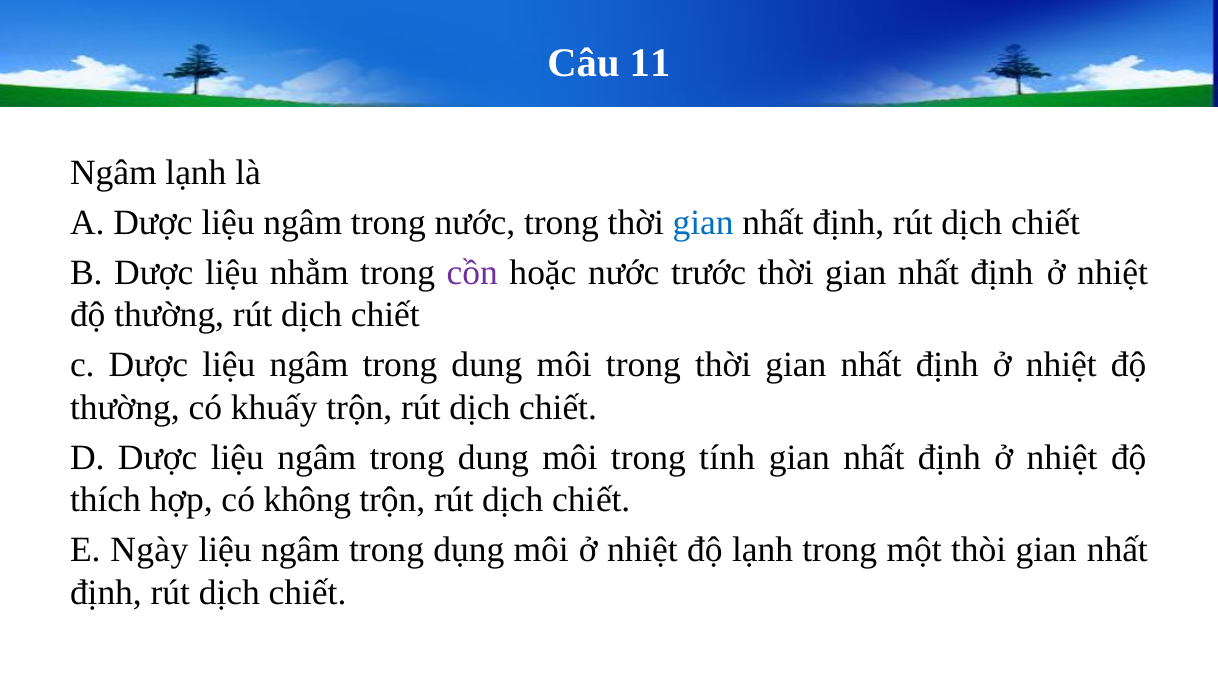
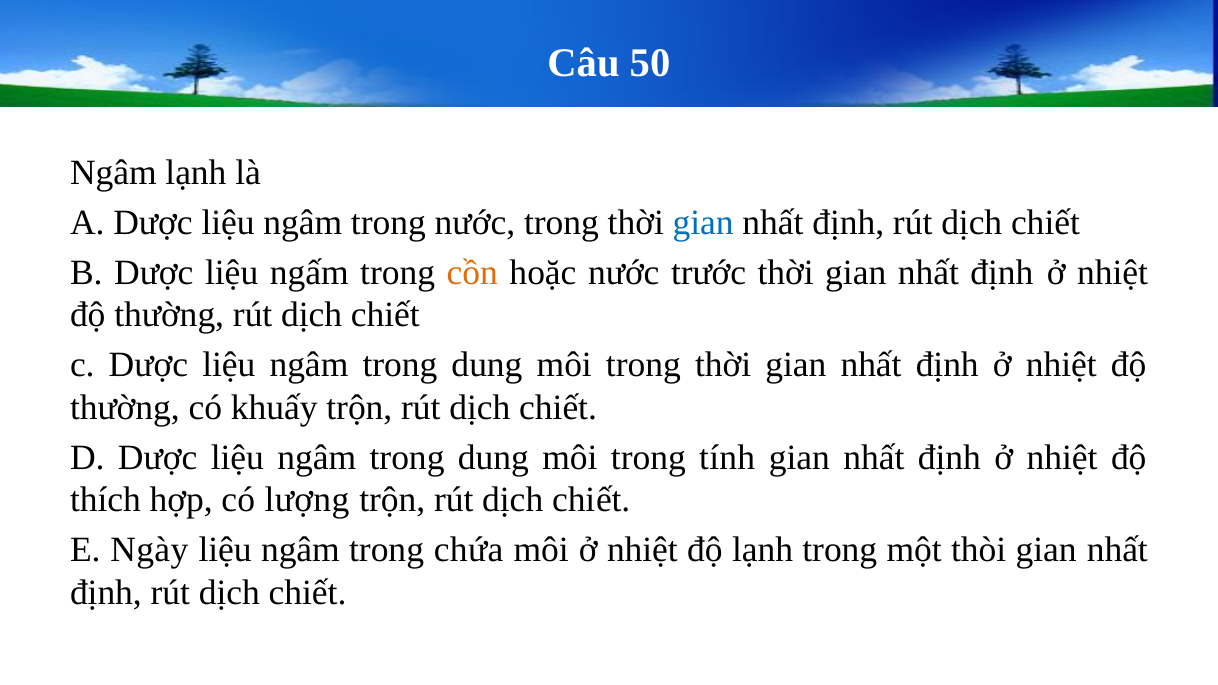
11: 11 -> 50
nhằm: nhằm -> ngấm
cồn colour: purple -> orange
không: không -> lượng
dụng: dụng -> chứa
